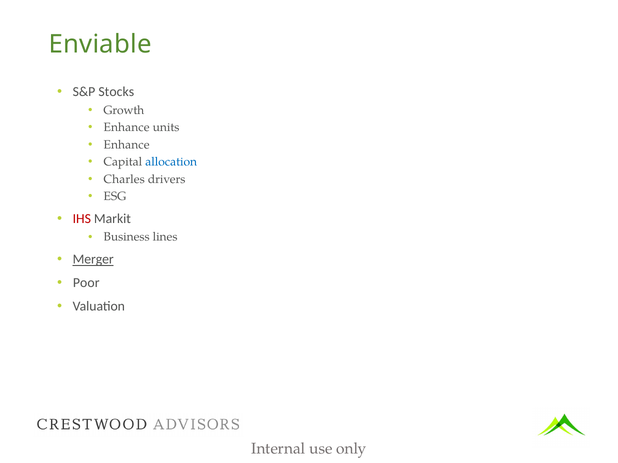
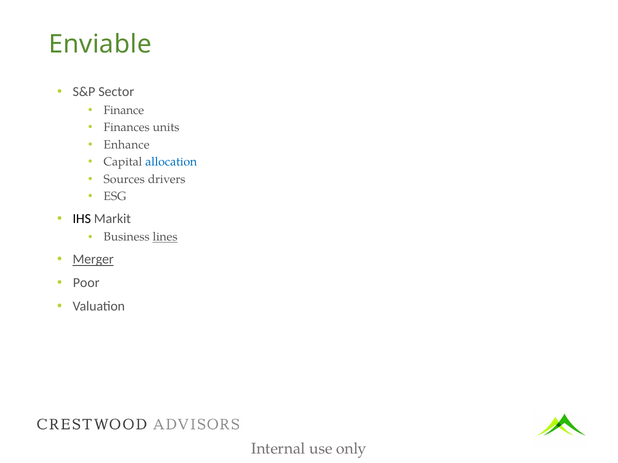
Stocks: Stocks -> Sector
Growth: Growth -> Finance
Enhance at (127, 127): Enhance -> Finances
Charles: Charles -> Sources
IHS colour: red -> black
lines underline: none -> present
